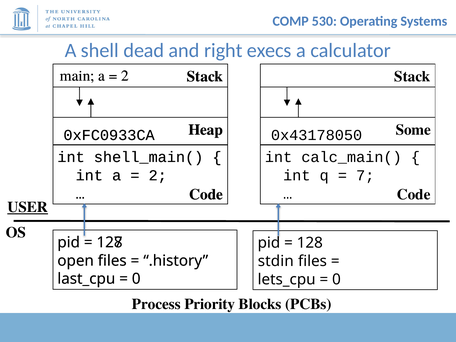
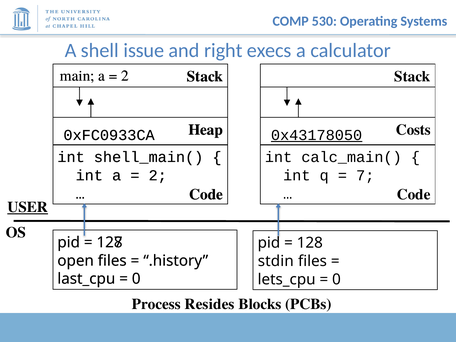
dead: dead -> issue
Some: Some -> Costs
0x43178050 underline: none -> present
Priority: Priority -> Resides
